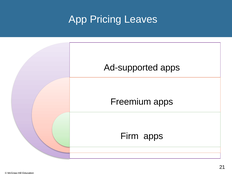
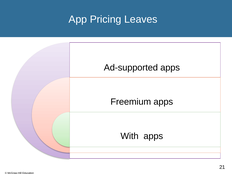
Firm: Firm -> With
